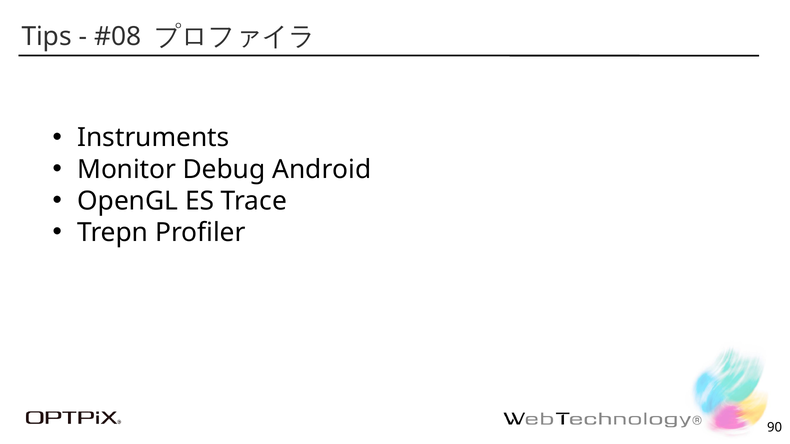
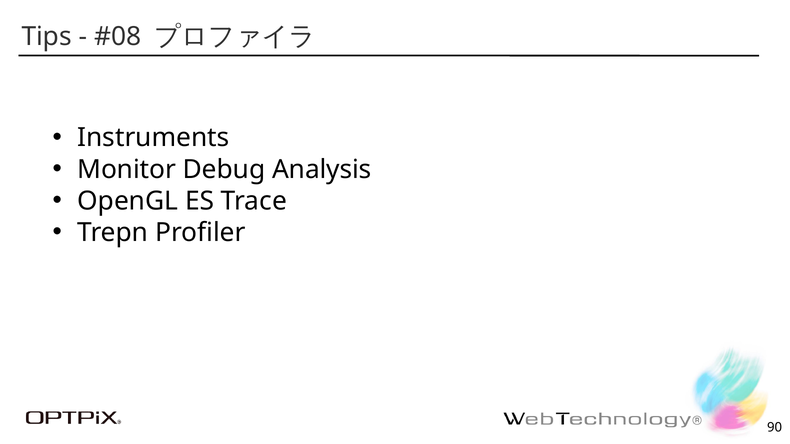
Android: Android -> Analysis
